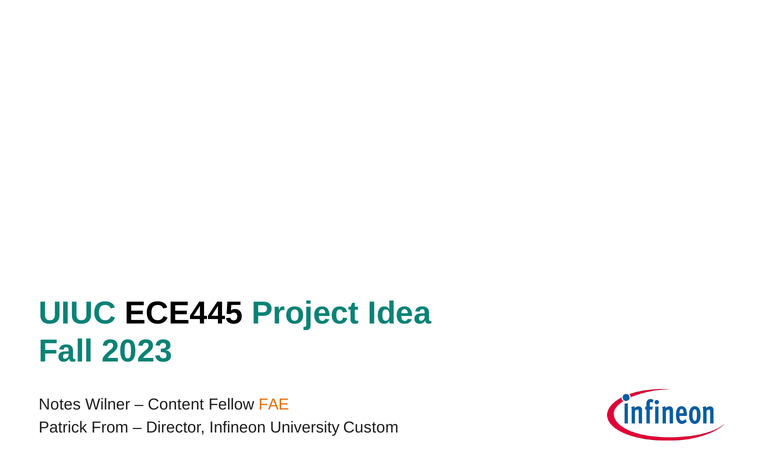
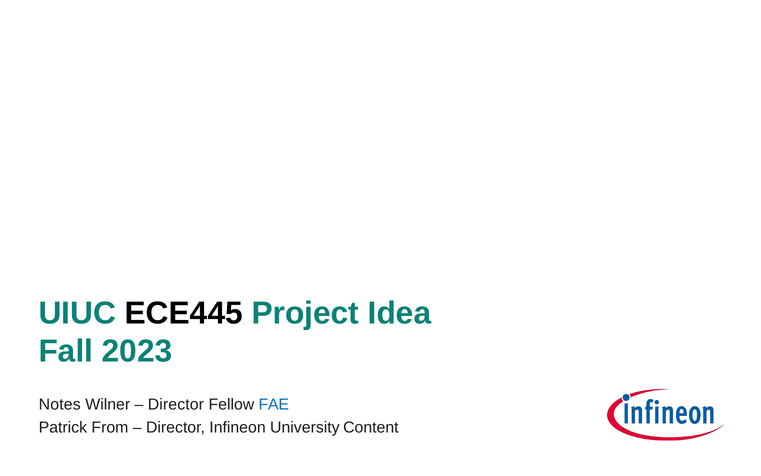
Content at (176, 404): Content -> Director
FAE colour: orange -> blue
Custom: Custom -> Content
